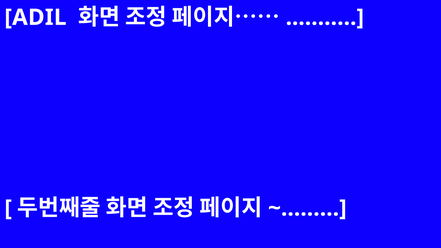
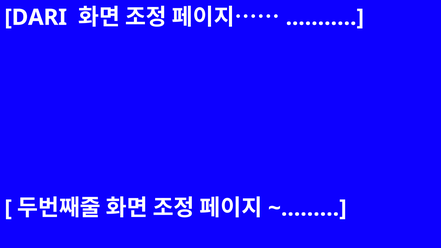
ADIL: ADIL -> DARI
